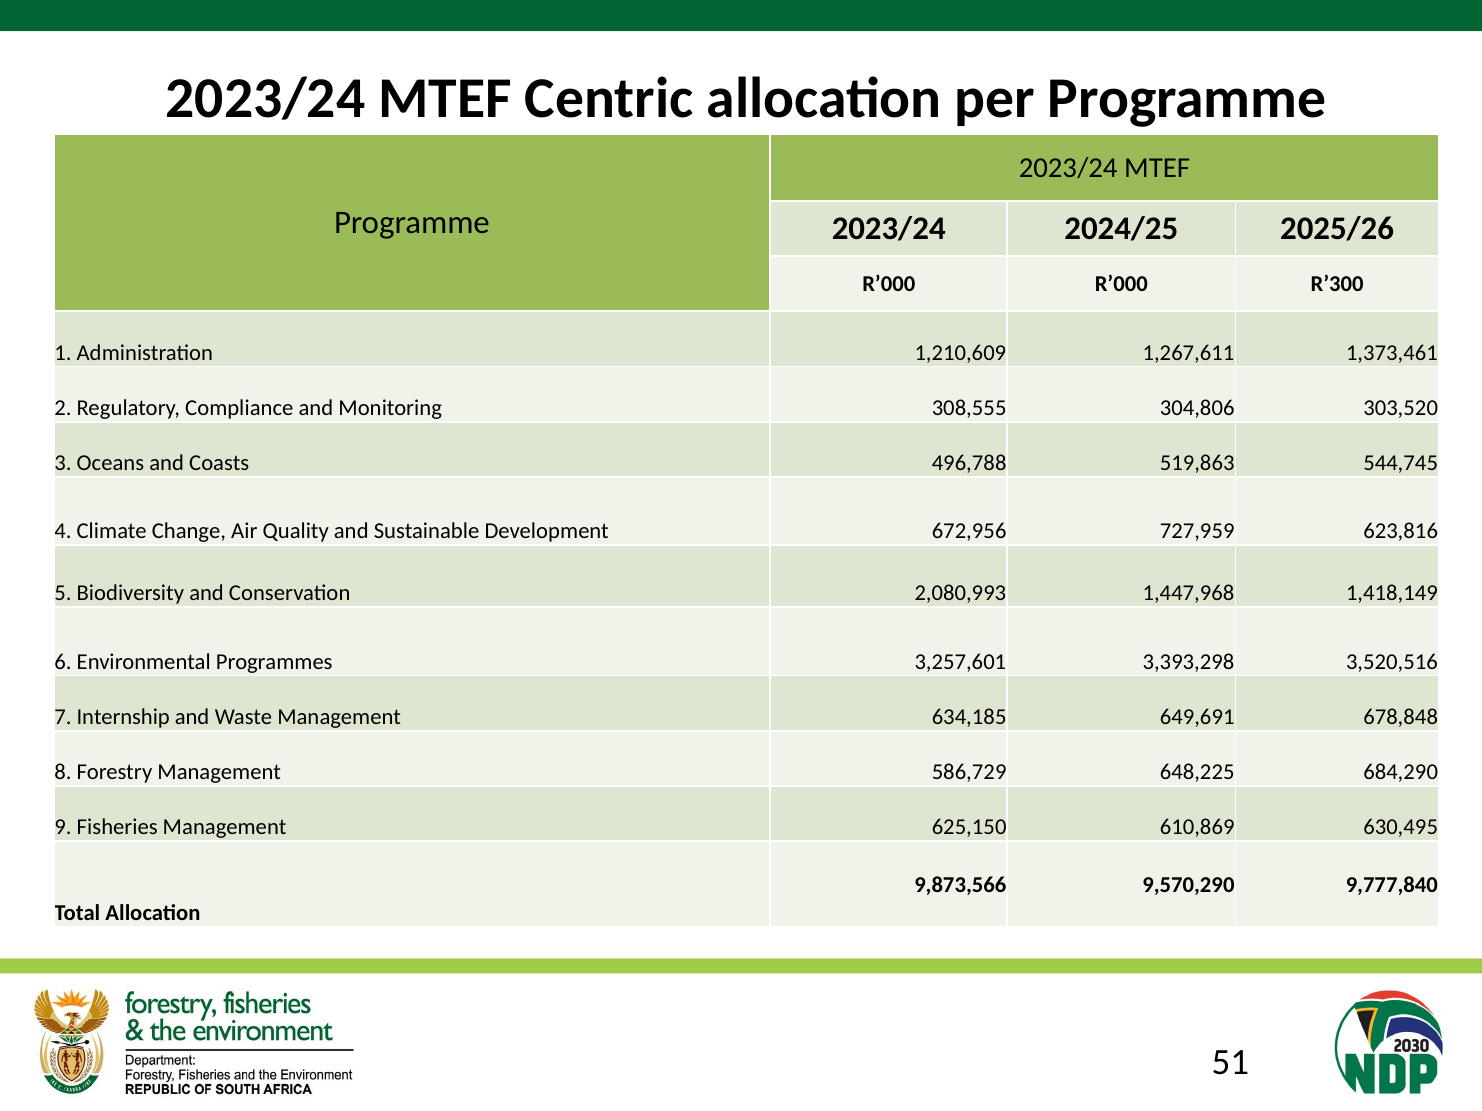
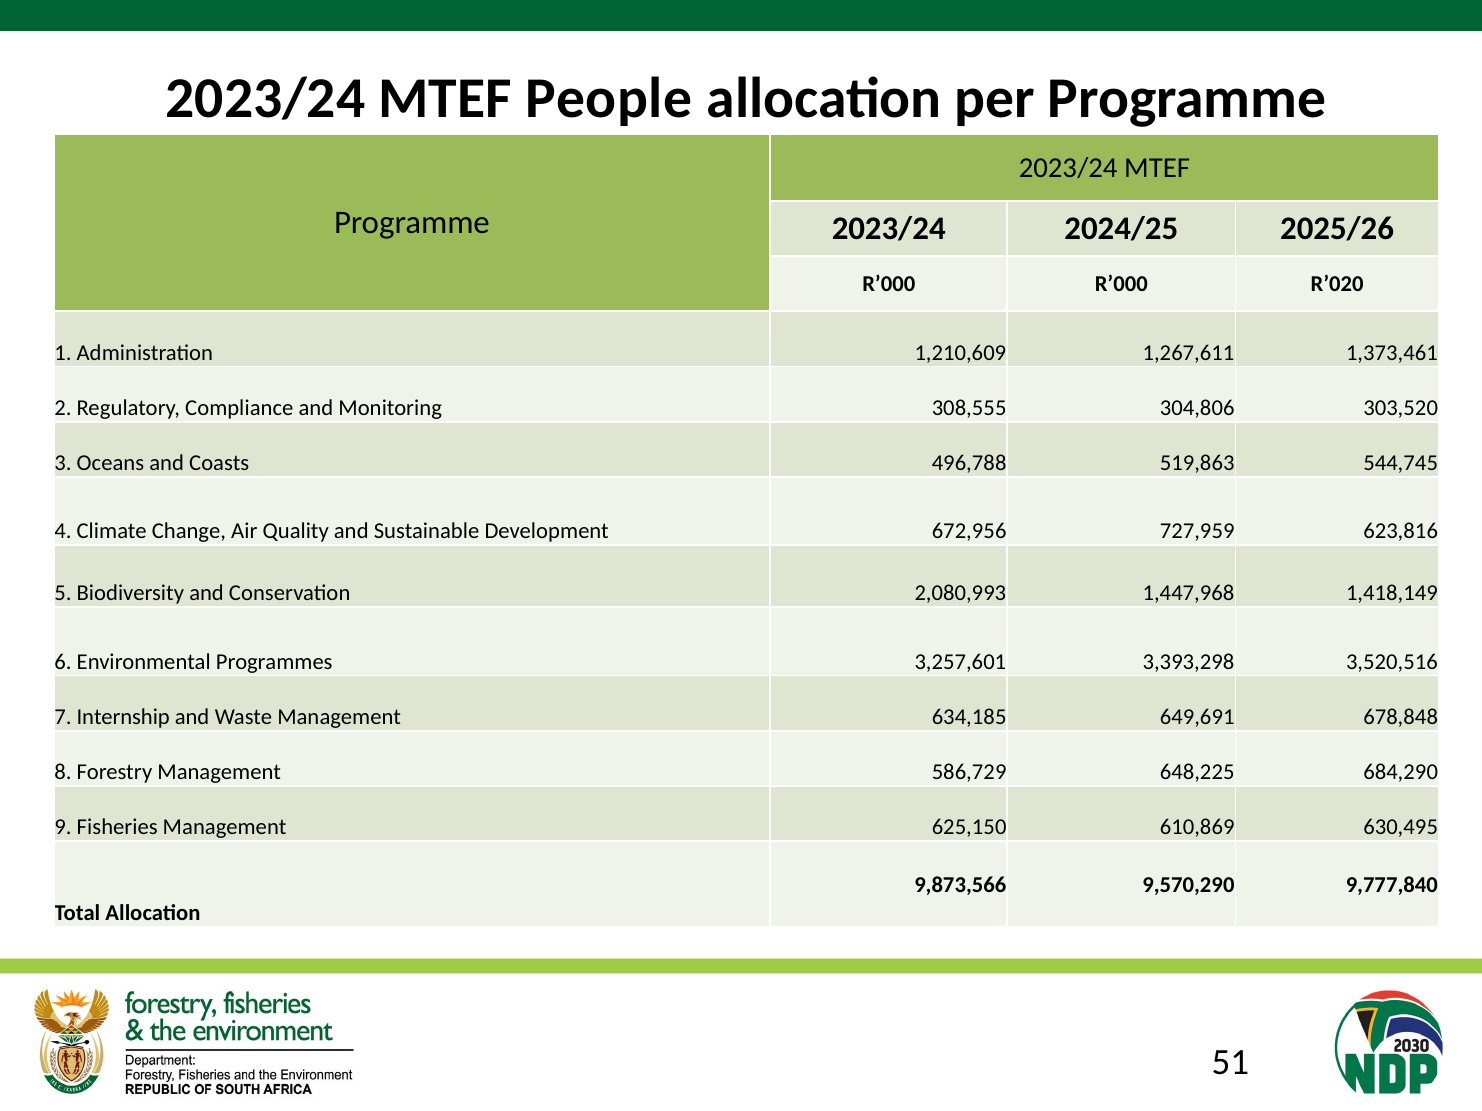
Centric: Centric -> People
R’300: R’300 -> R’020
